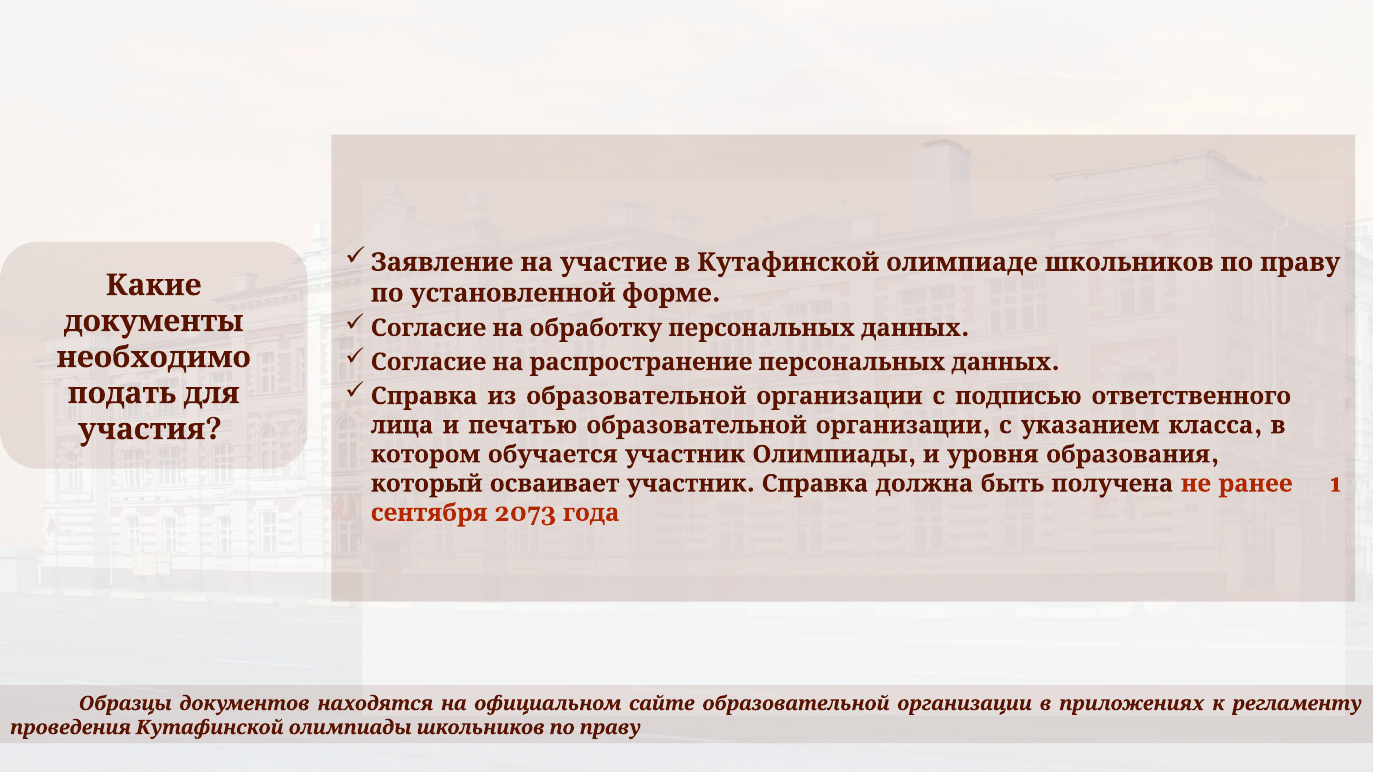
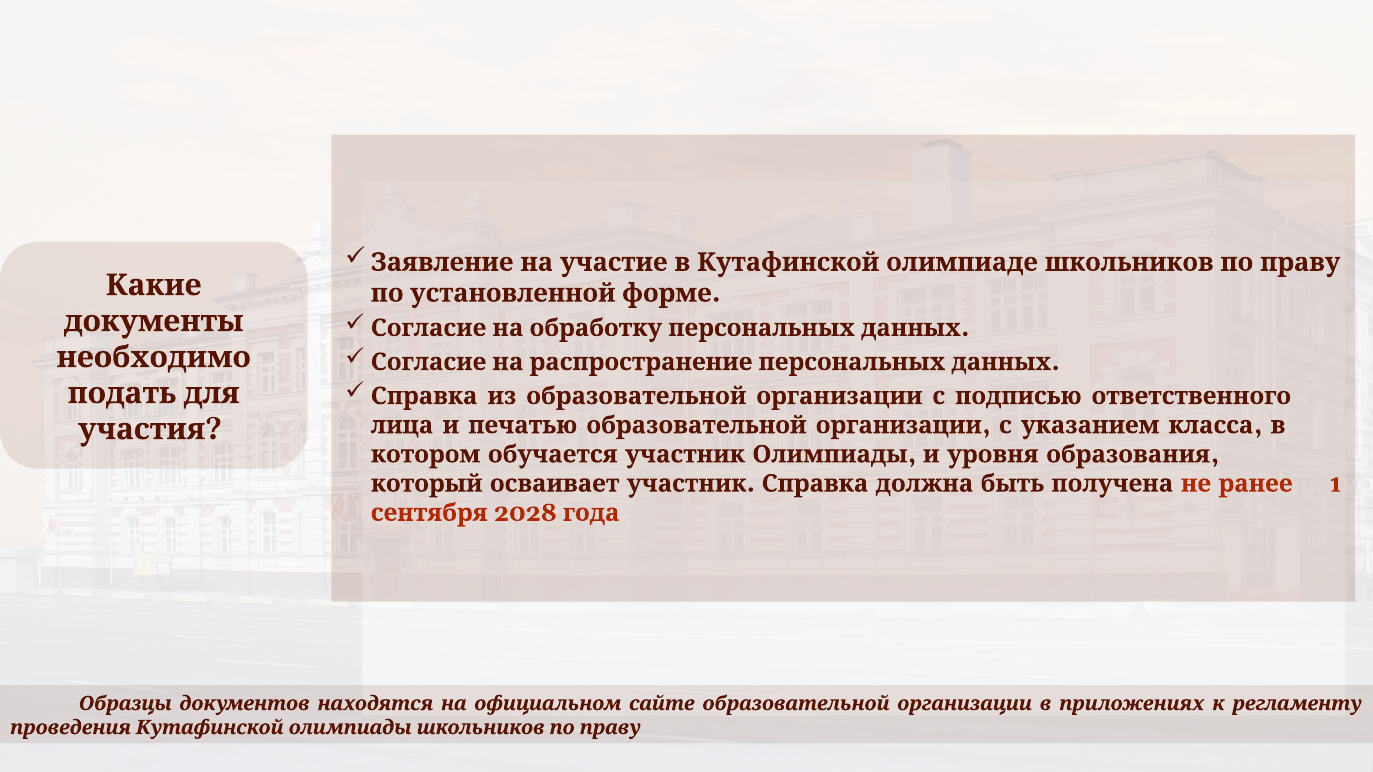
2073: 2073 -> 2028
